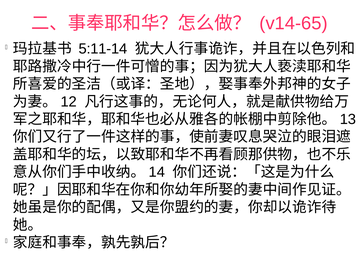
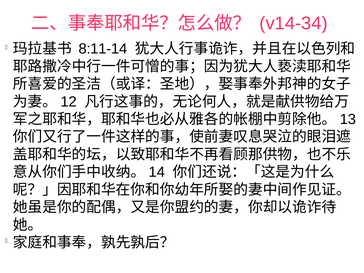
v14-65: v14-65 -> v14-34
5:11-14: 5:11-14 -> 8:11-14
